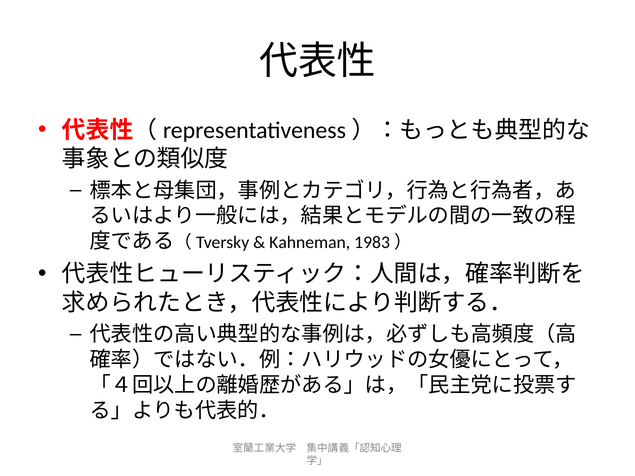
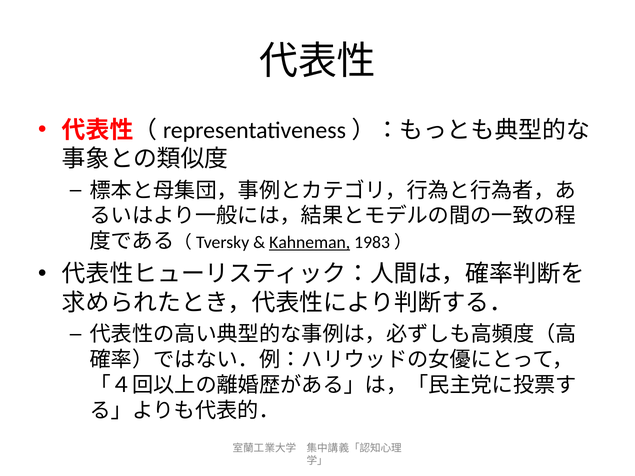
Kahneman underline: none -> present
